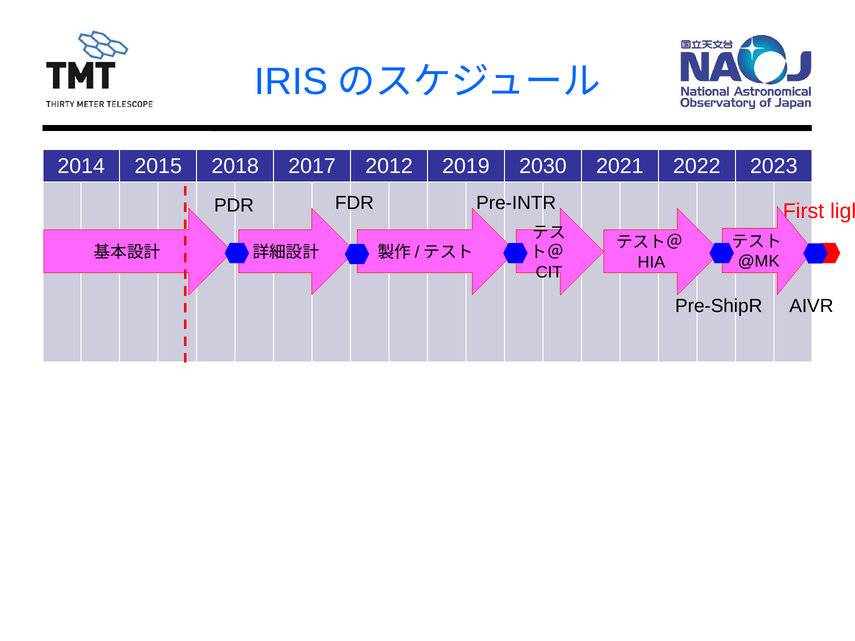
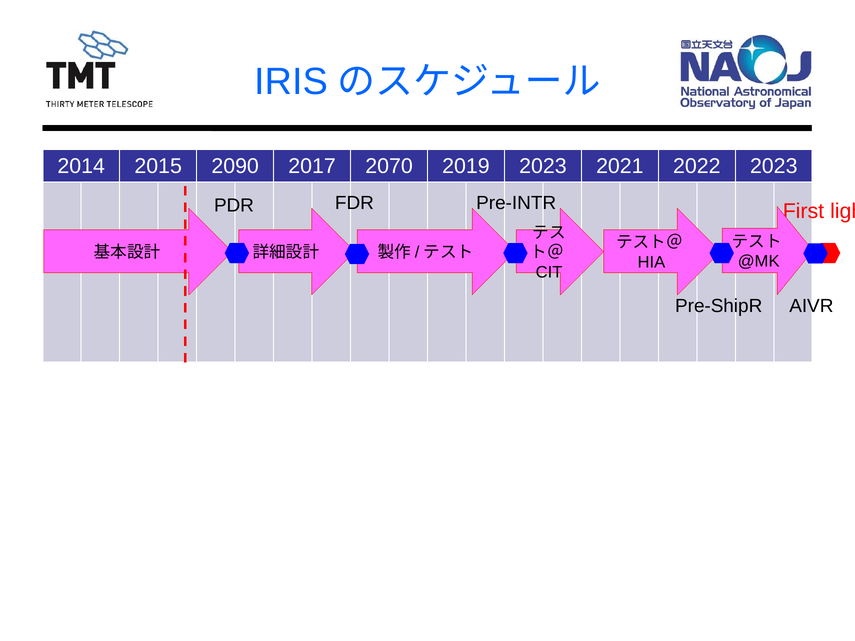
2018: 2018 -> 2090
2012: 2012 -> 2070
2019 2030: 2030 -> 2023
